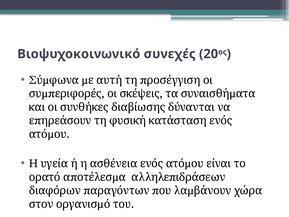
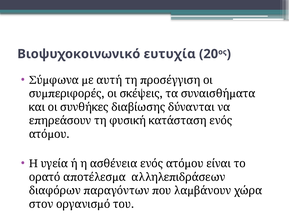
συνεχές: συνεχές -> ευτυχία
